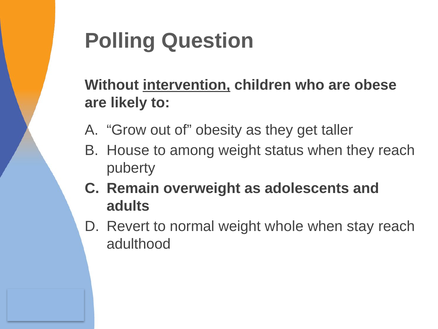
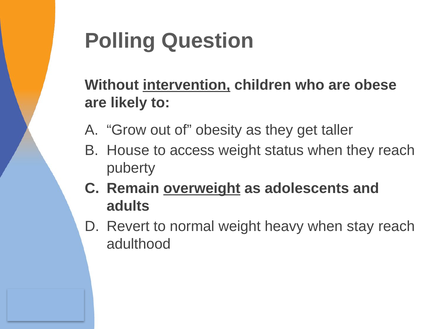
among: among -> access
overweight underline: none -> present
whole: whole -> heavy
